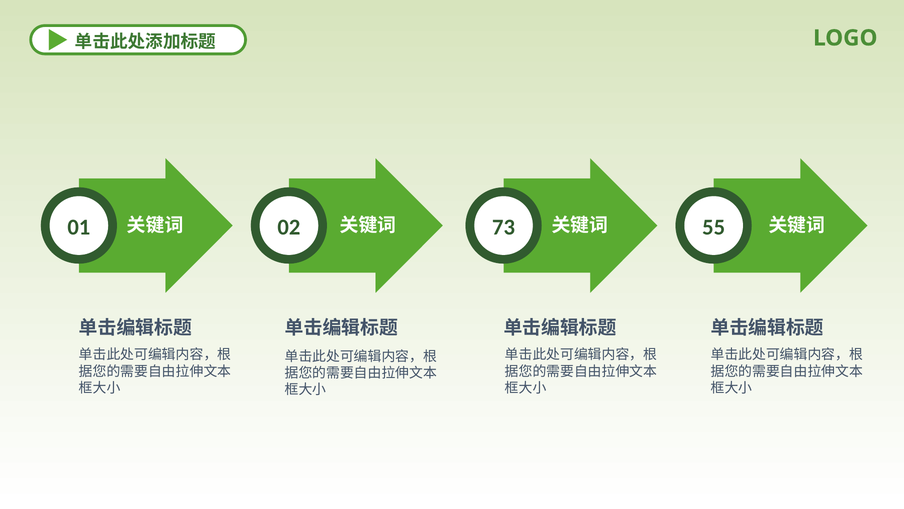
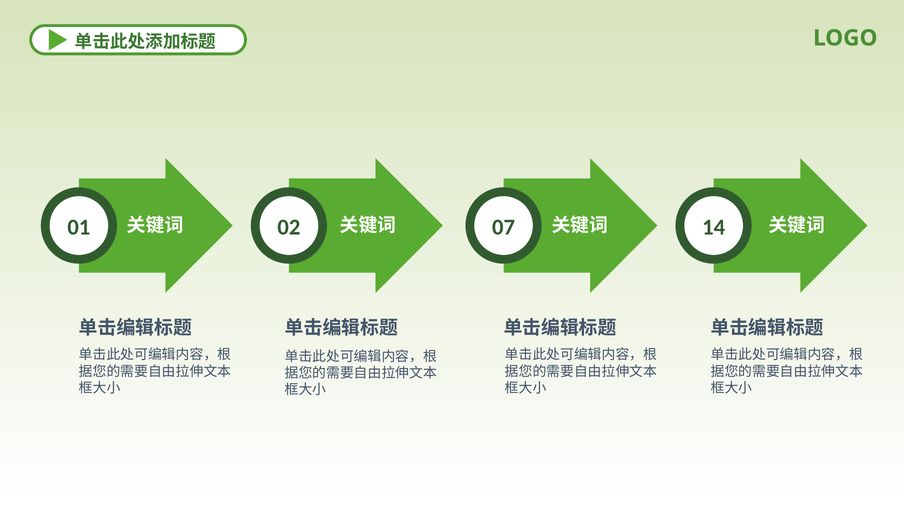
73: 73 -> 07
55: 55 -> 14
